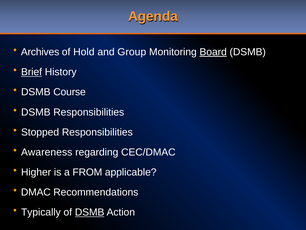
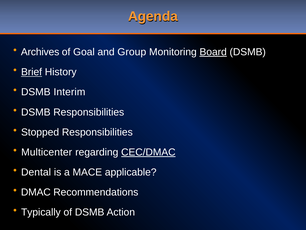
Hold: Hold -> Goal
Course: Course -> Interim
Awareness: Awareness -> Multicenter
CEC/DMAC underline: none -> present
Higher: Higher -> Dental
FROM: FROM -> MACE
DSMB at (90, 212) underline: present -> none
